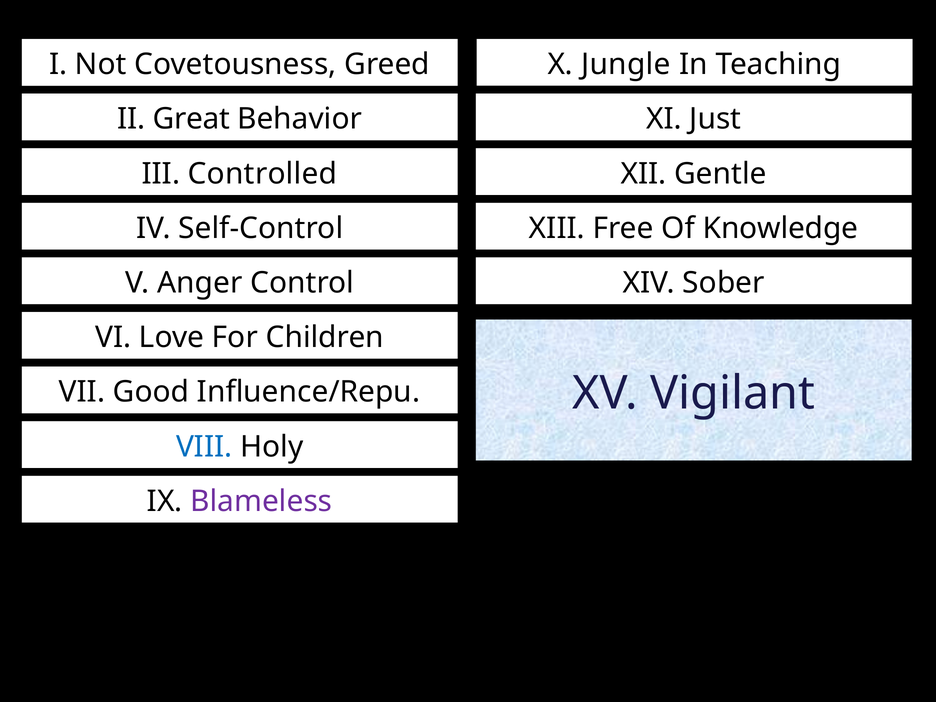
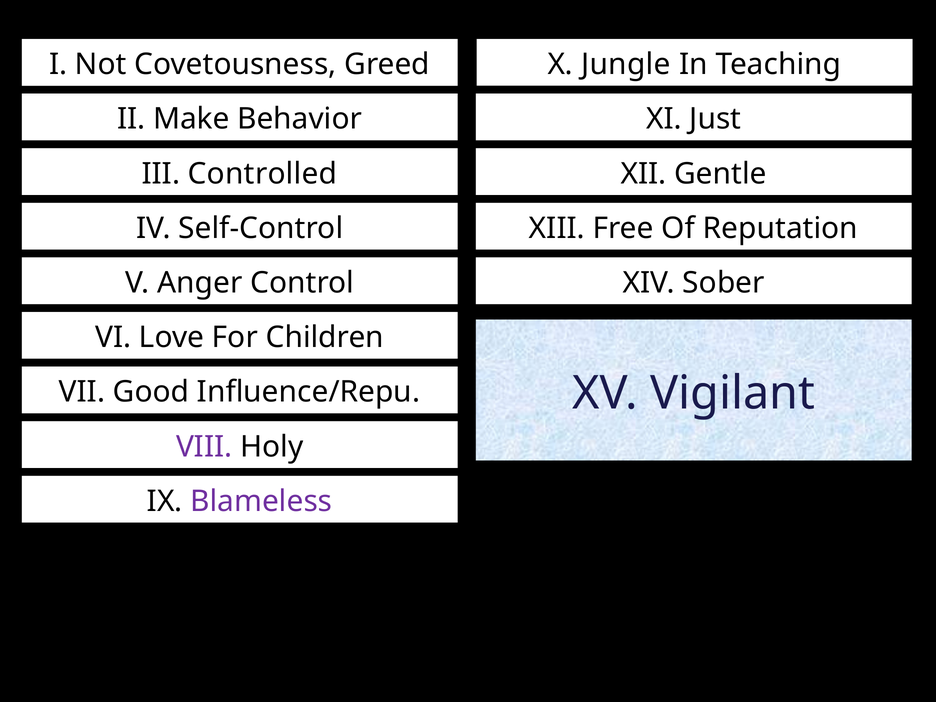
Great: Great -> Make
Knowledge: Knowledge -> Reputation
VIII colour: blue -> purple
